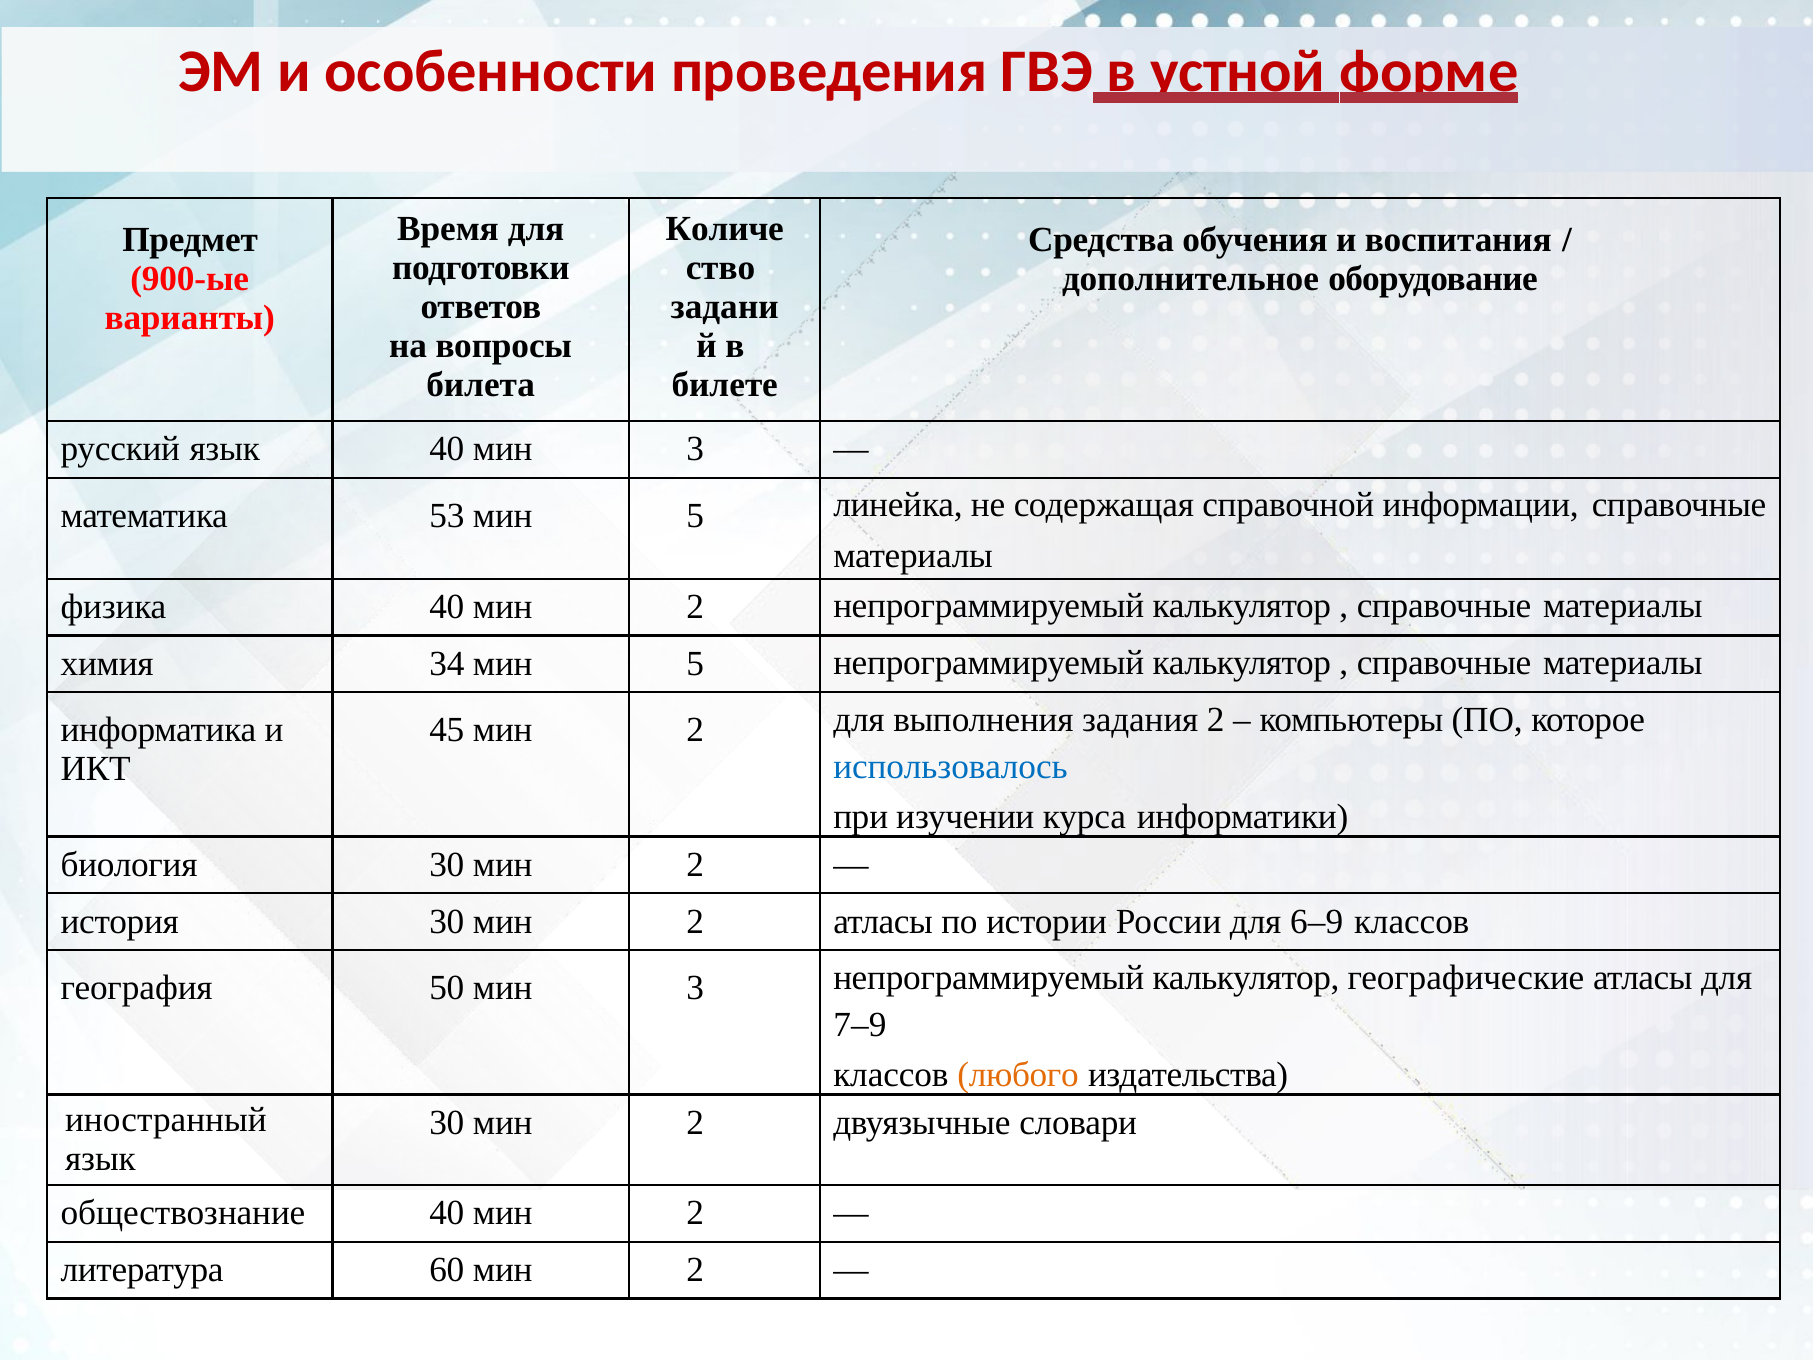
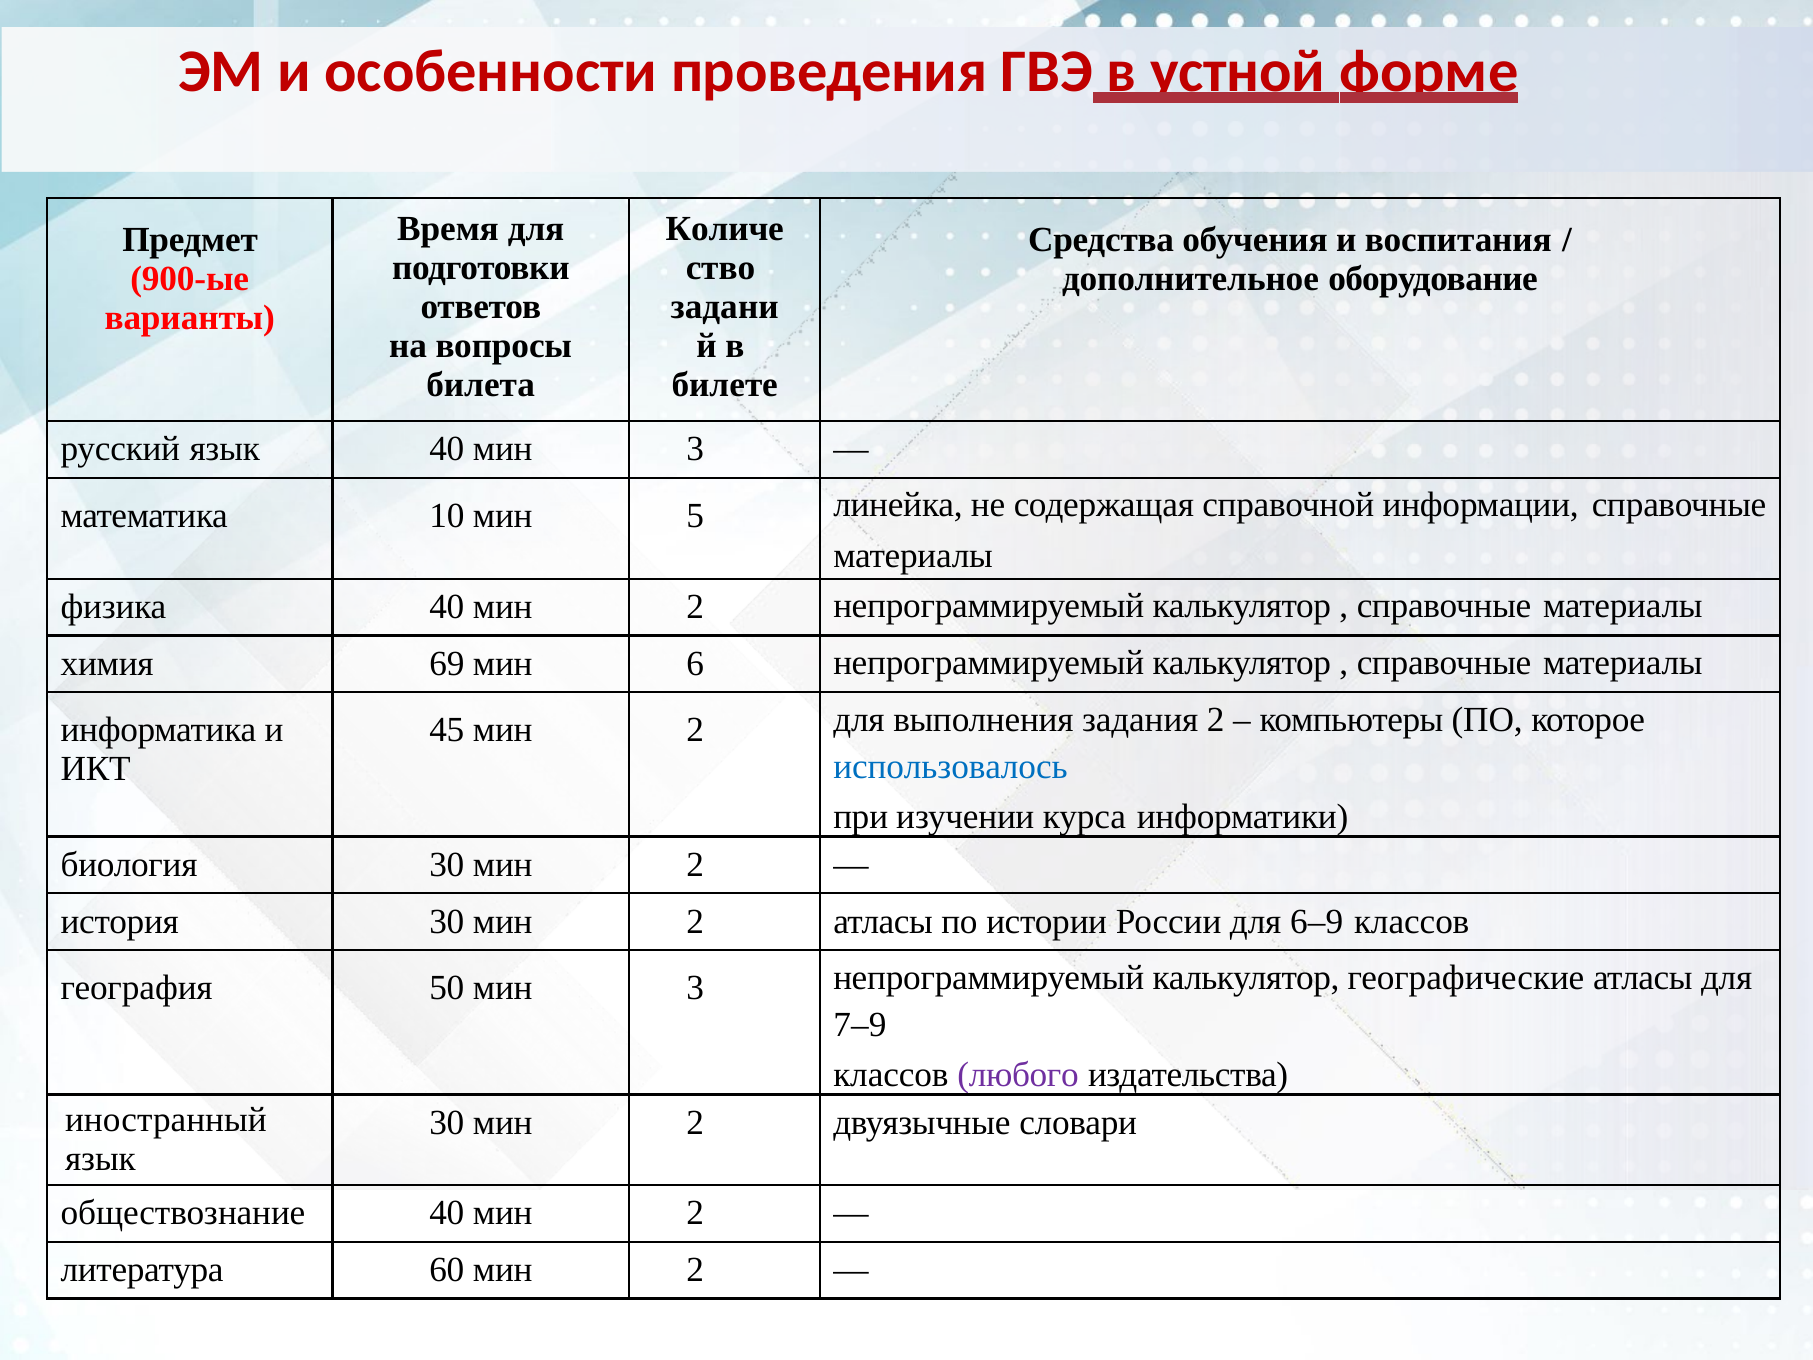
53: 53 -> 10
34: 34 -> 69
5 at (695, 663): 5 -> 6
любого colour: orange -> purple
